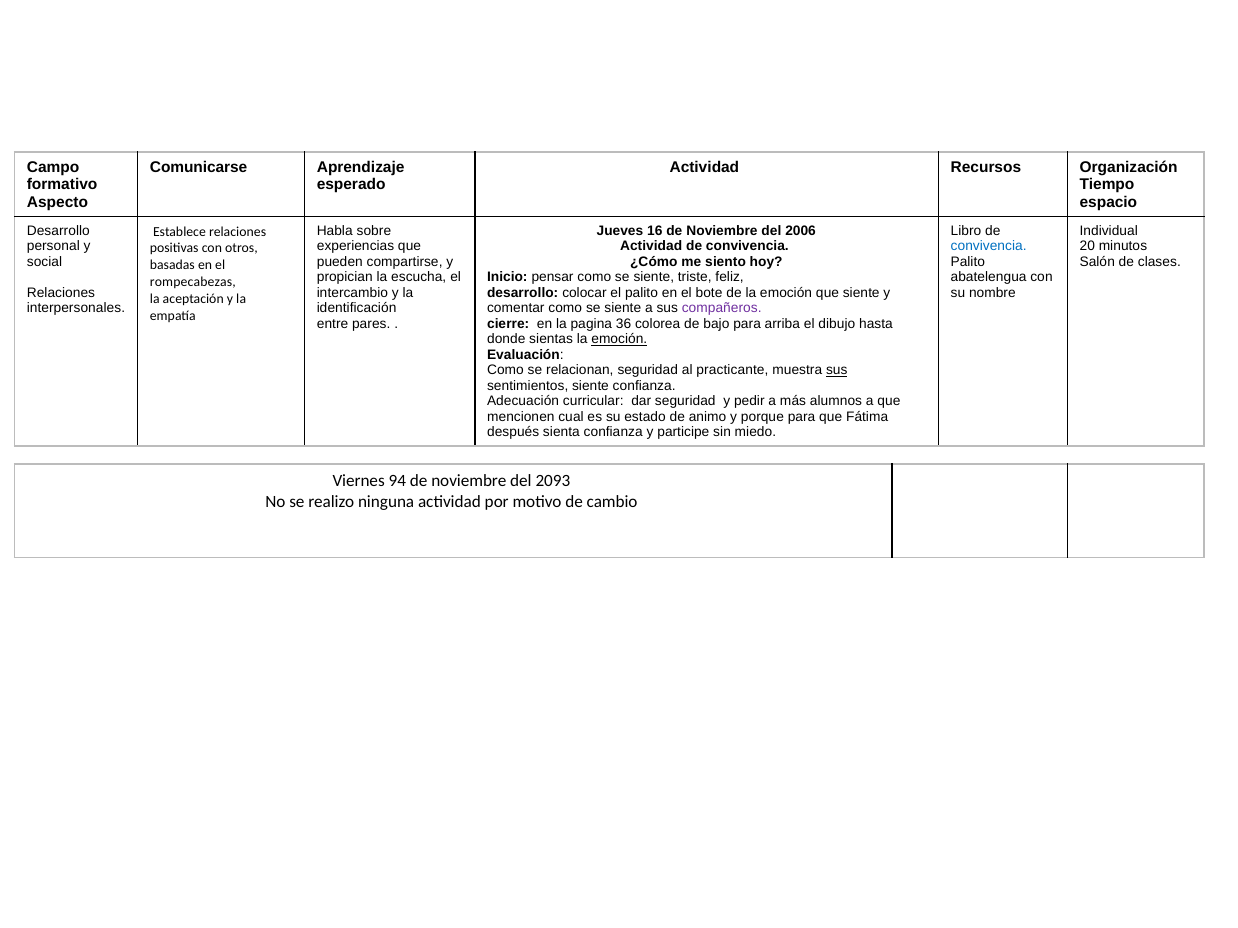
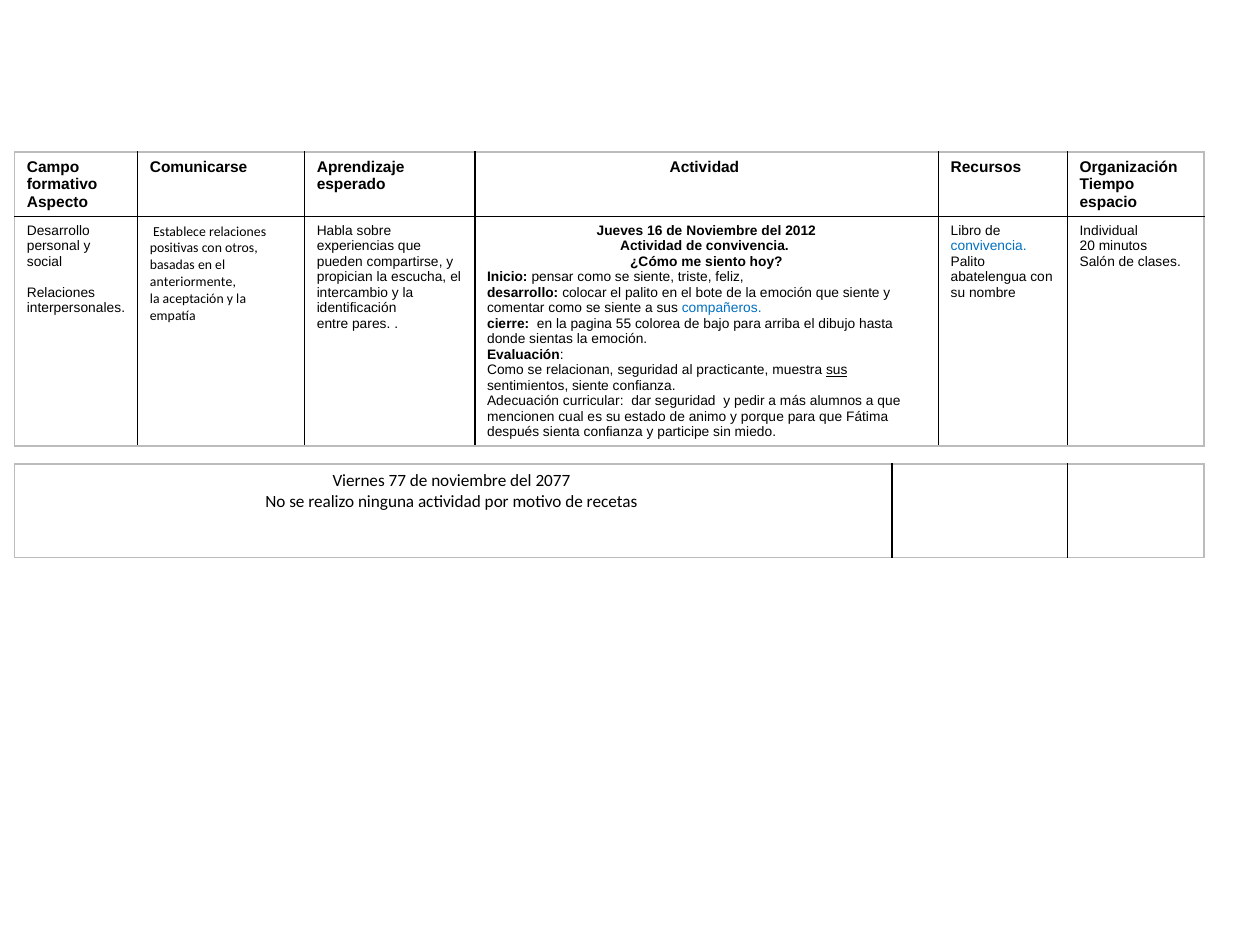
2006: 2006 -> 2012
rompecabezas: rompecabezas -> anteriormente
compañeros colour: purple -> blue
36: 36 -> 55
emoción at (619, 339) underline: present -> none
94: 94 -> 77
2093: 2093 -> 2077
cambio: cambio -> recetas
